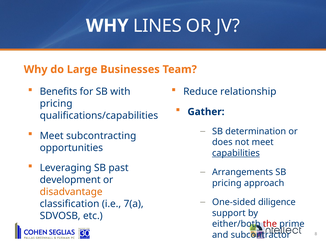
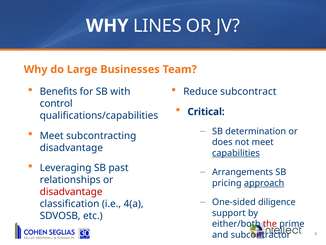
relationship: relationship -> subcontract
pricing at (56, 103): pricing -> control
Gather: Gather -> Critical
opportunities at (71, 147): opportunities -> disadvantage
development: development -> relationships
approach underline: none -> present
disadvantage at (71, 191) colour: orange -> red
7(a: 7(a -> 4(a
